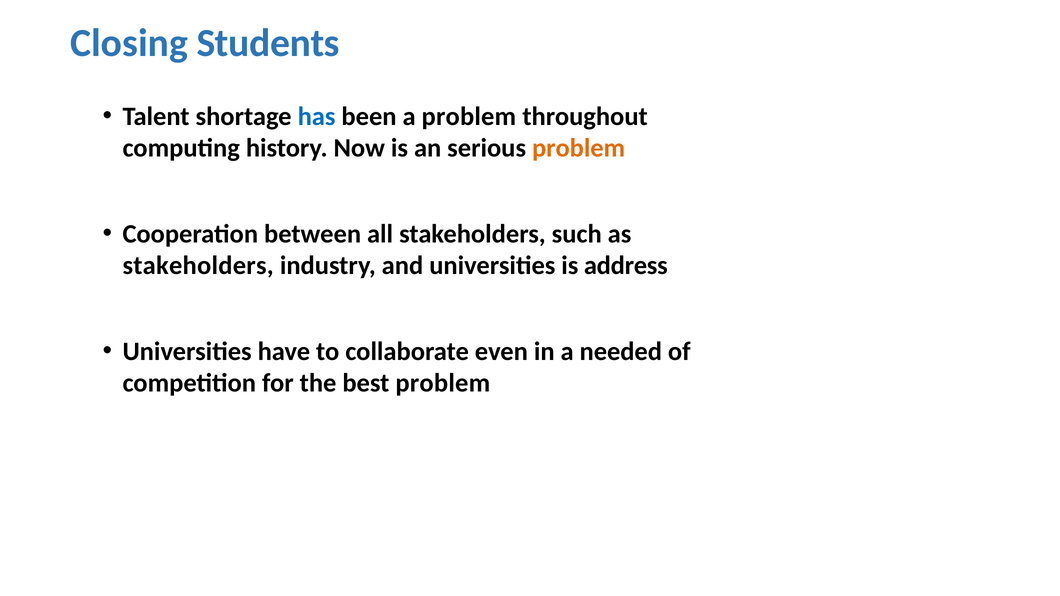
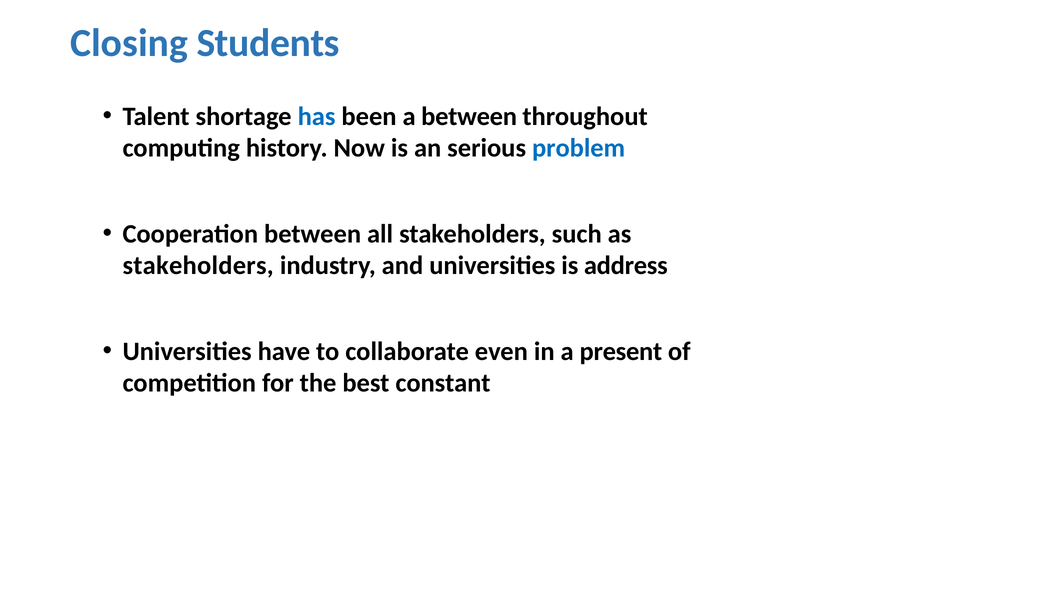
a problem: problem -> between
problem at (579, 148) colour: orange -> blue
needed: needed -> present
best problem: problem -> constant
